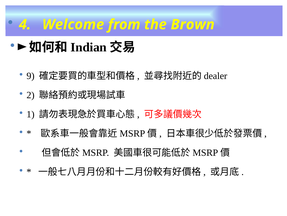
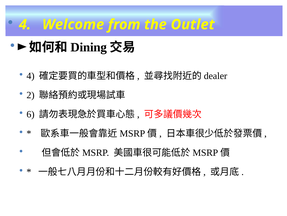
Brown: Brown -> Outlet
Indian: Indian -> Dining
9 at (31, 76): 9 -> 4
1: 1 -> 6
